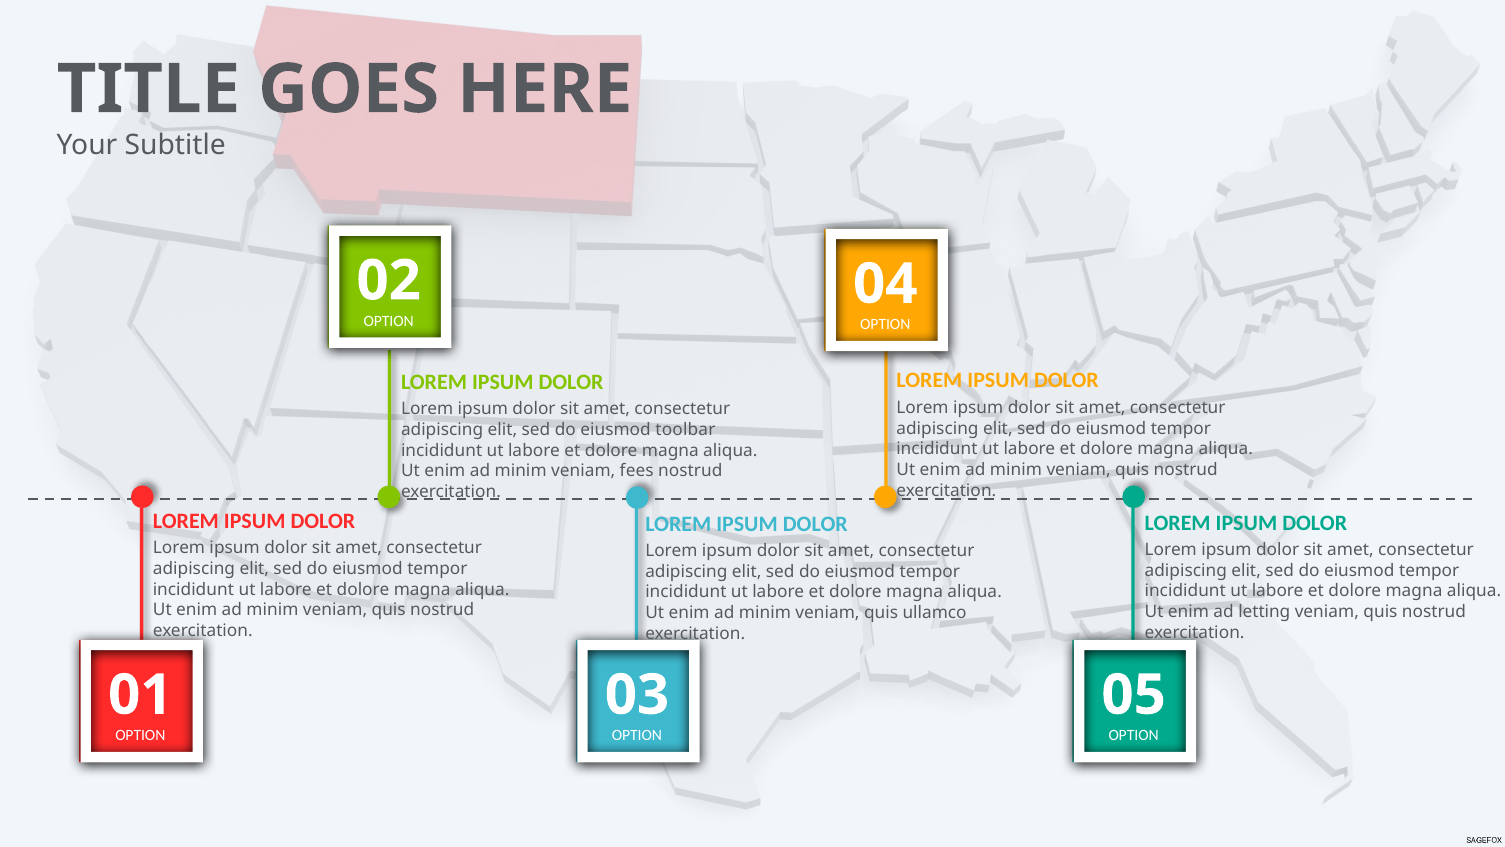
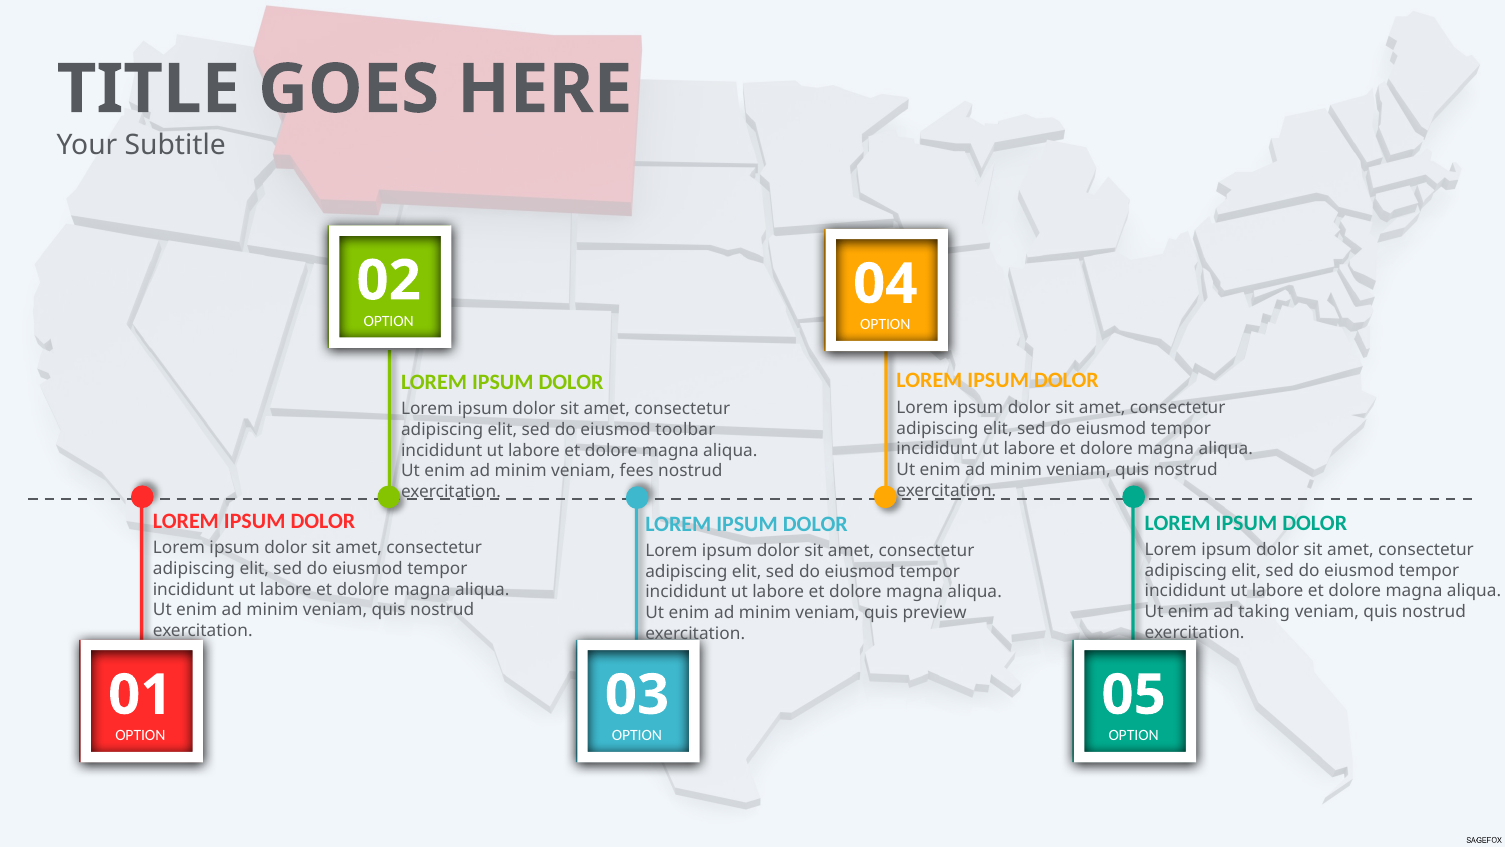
letting: letting -> taking
ullamco: ullamco -> preview
